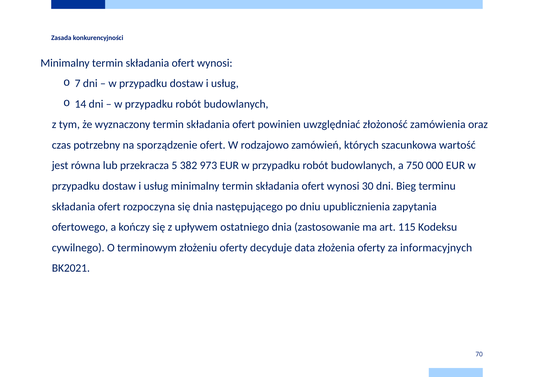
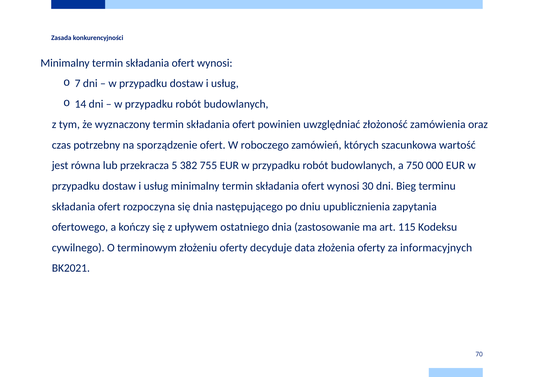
rodzajowo: rodzajowo -> roboczego
973: 973 -> 755
